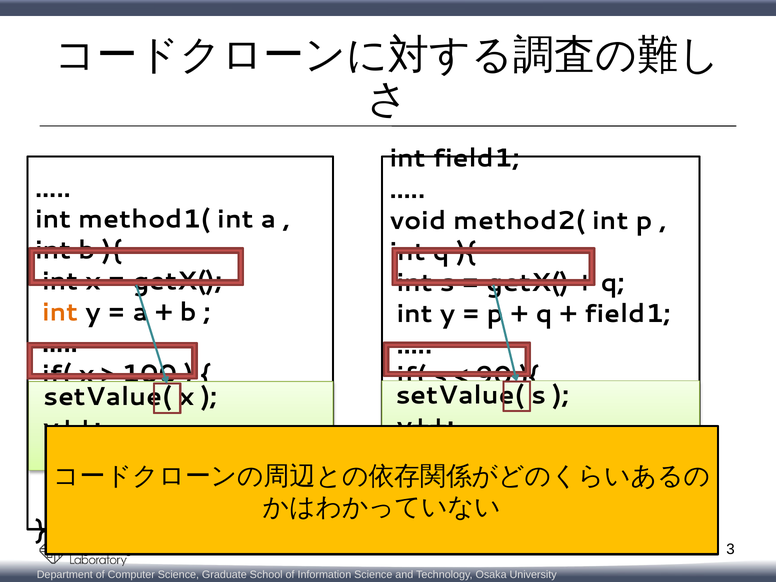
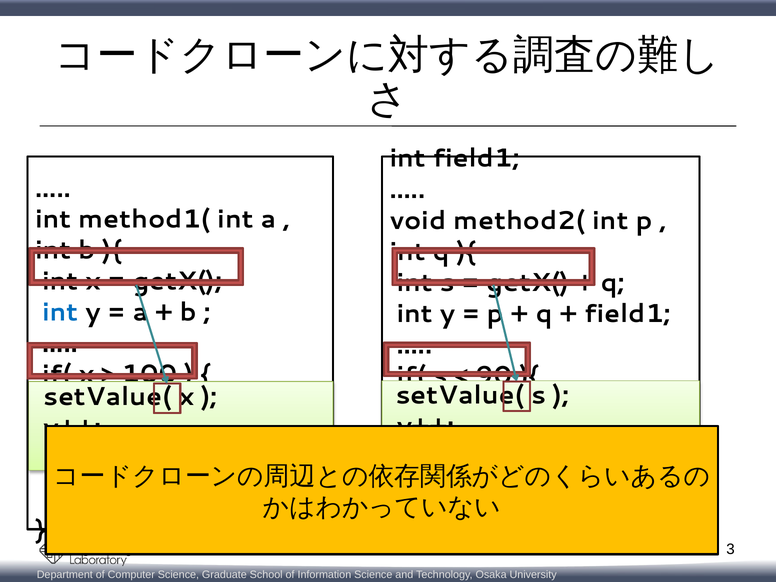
int at (60, 312) colour: orange -> blue
